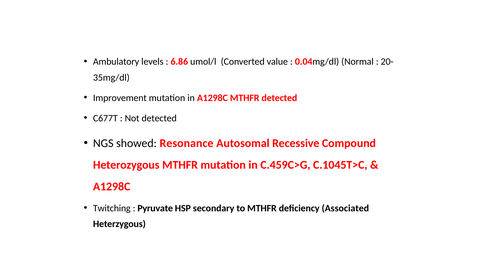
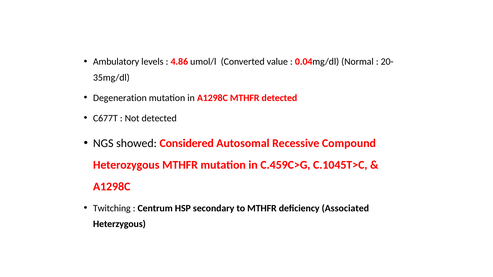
6.86: 6.86 -> 4.86
Improvement: Improvement -> Degeneration
Resonance: Resonance -> Considered
Pyruvate: Pyruvate -> Centrum
